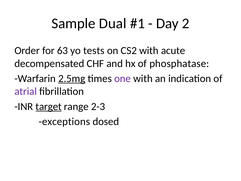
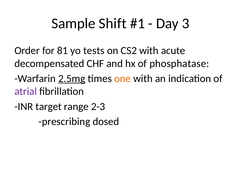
Dual: Dual -> Shift
2: 2 -> 3
63: 63 -> 81
one colour: purple -> orange
target underline: present -> none
exceptions: exceptions -> prescribing
